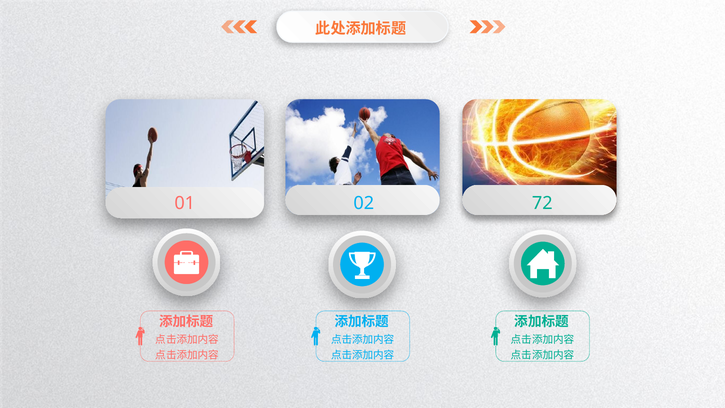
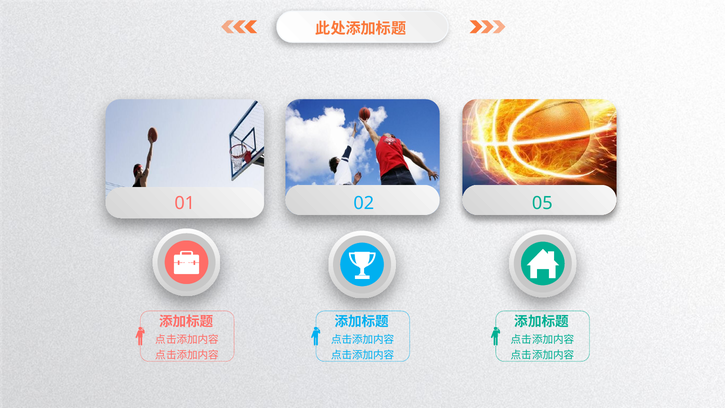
72: 72 -> 05
